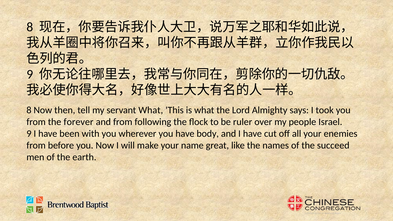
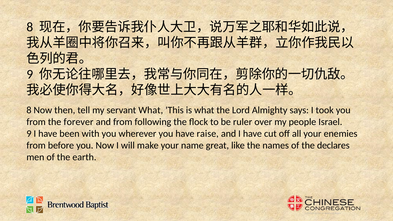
body: body -> raise
succeed: succeed -> declares
